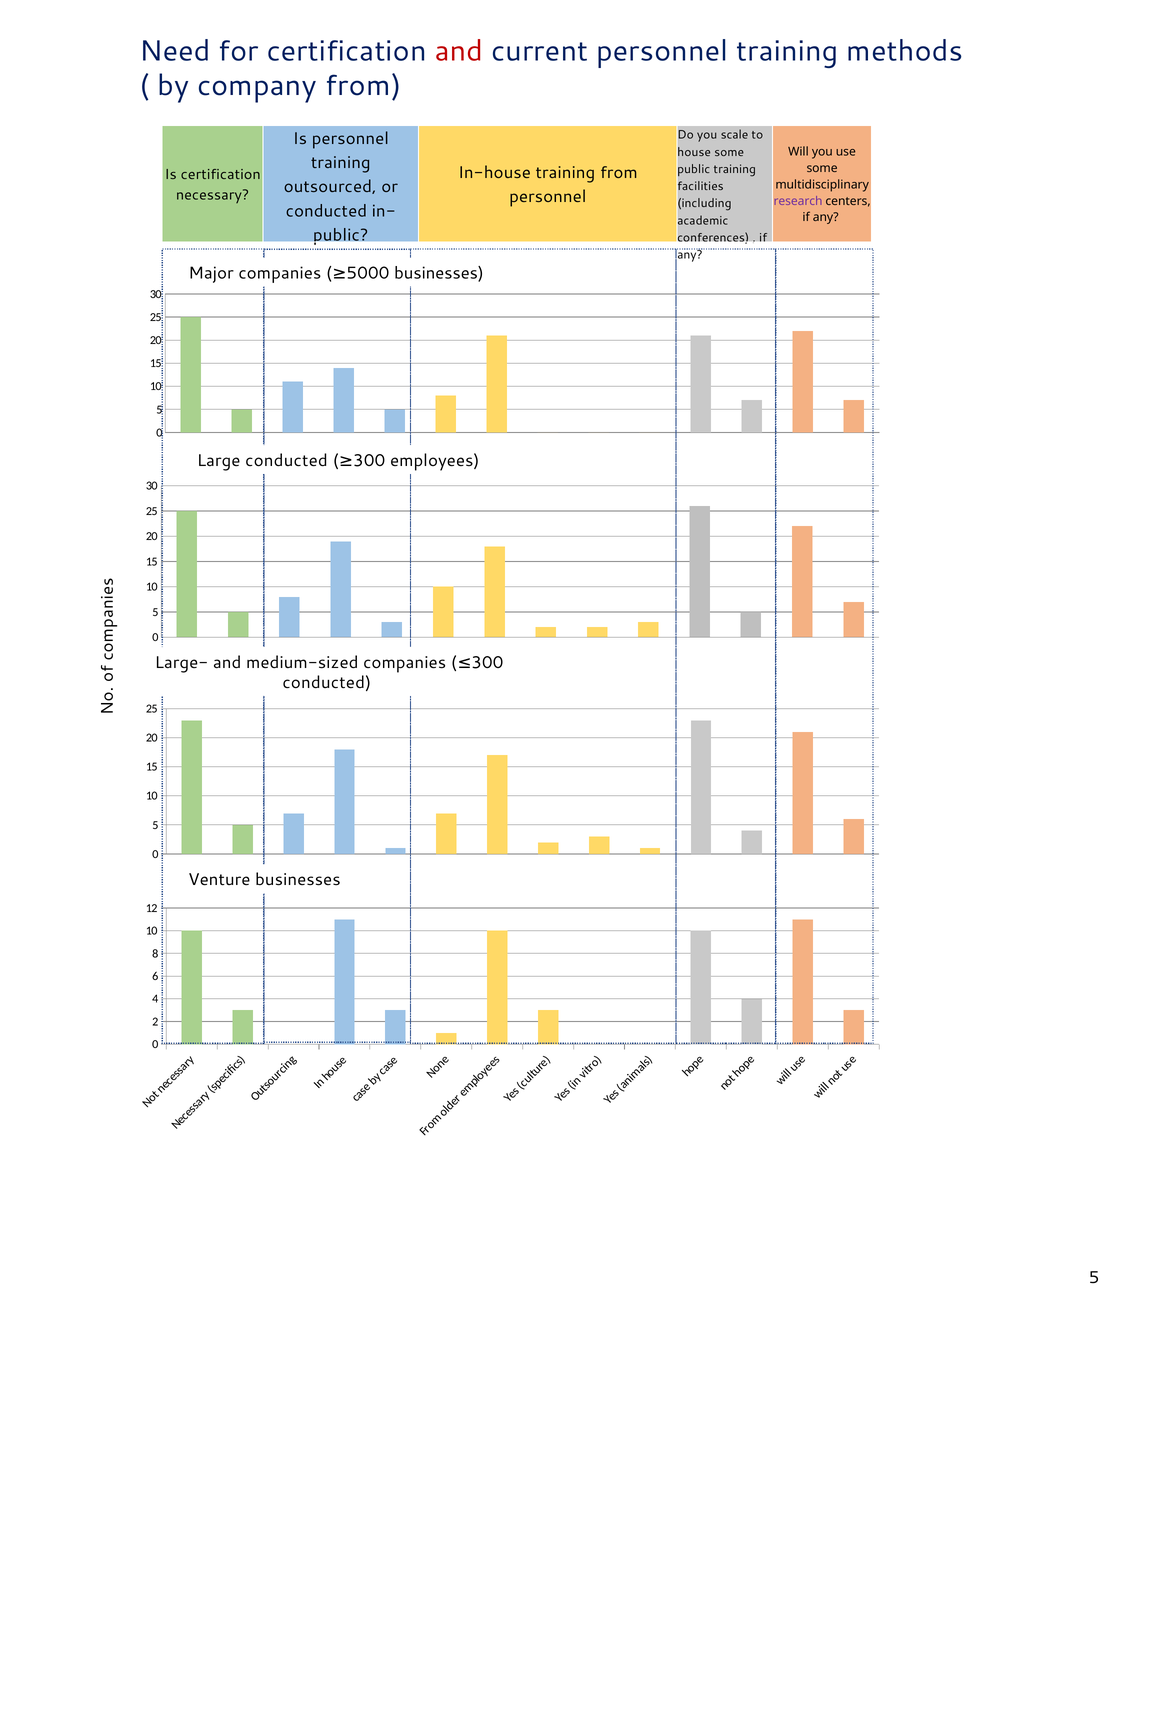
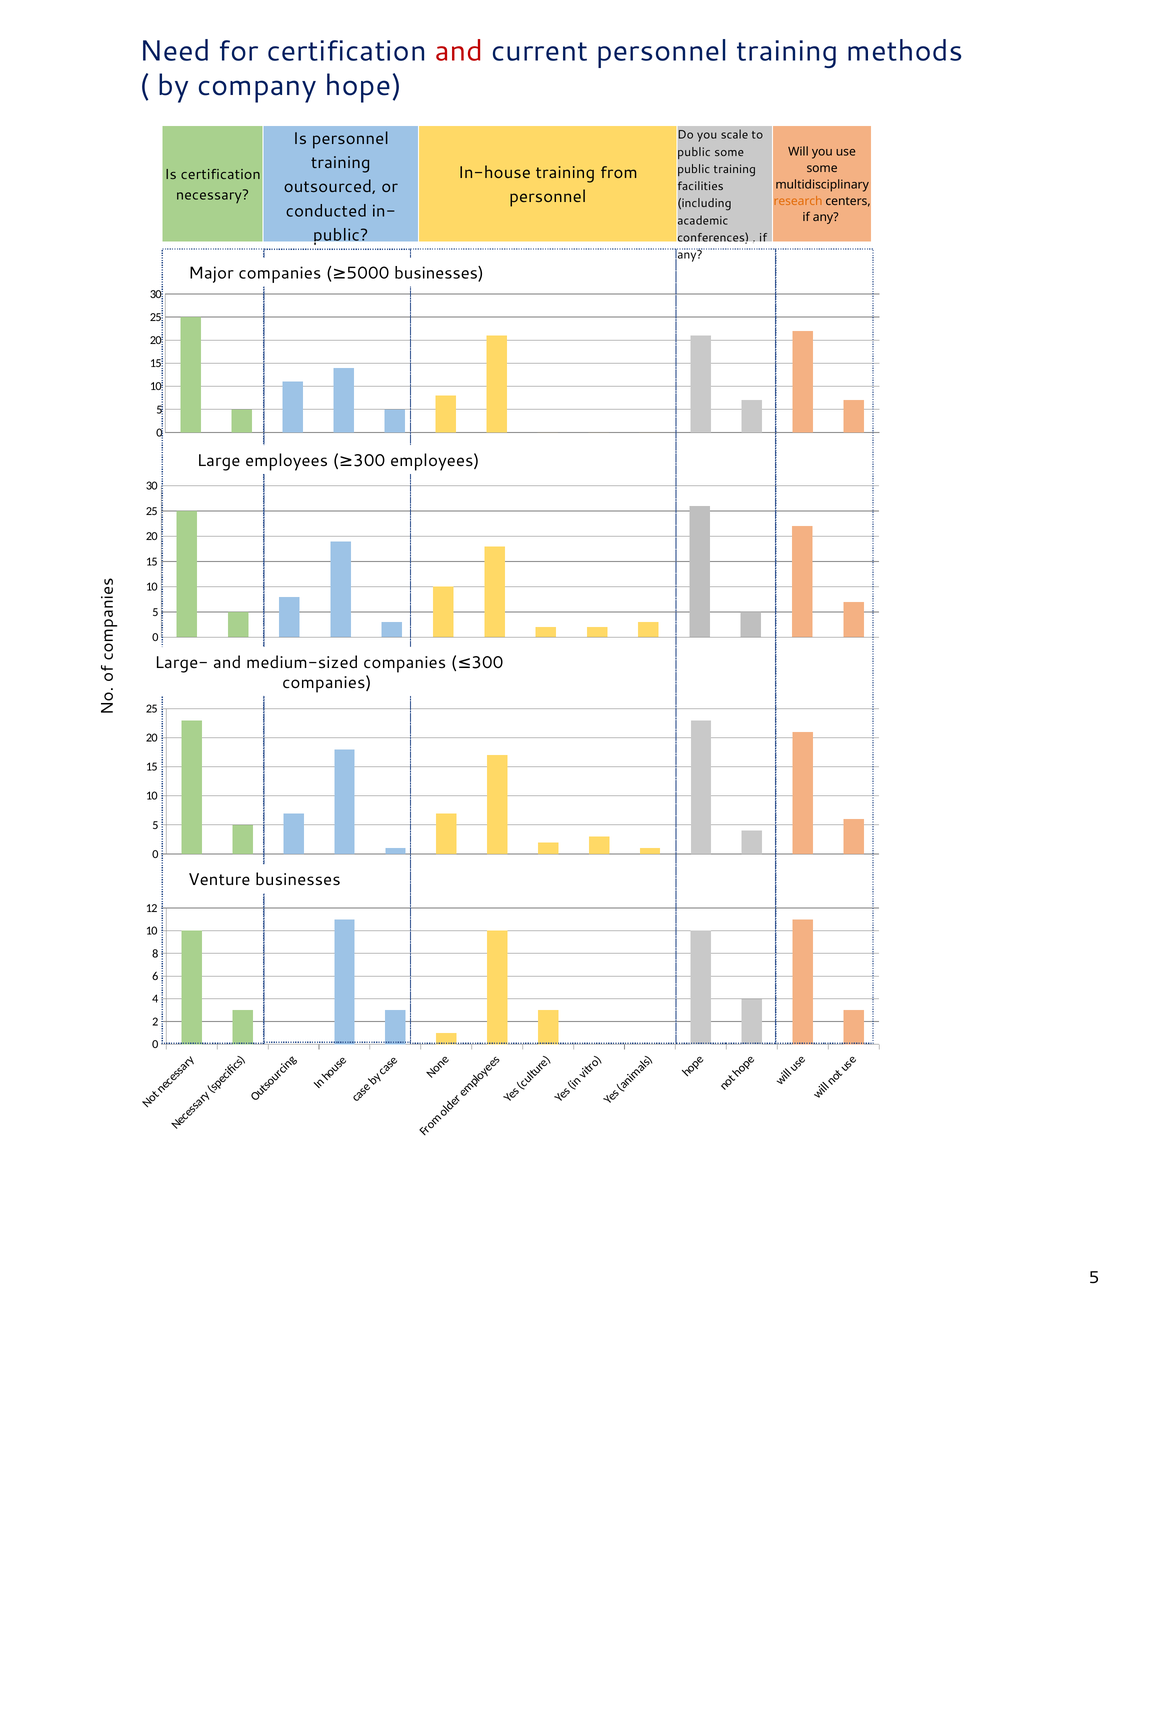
company from: from -> hope
house at (694, 152): house -> public
research colour: purple -> orange
Large conducted: conducted -> employees
conducted at (327, 683): conducted -> companies
